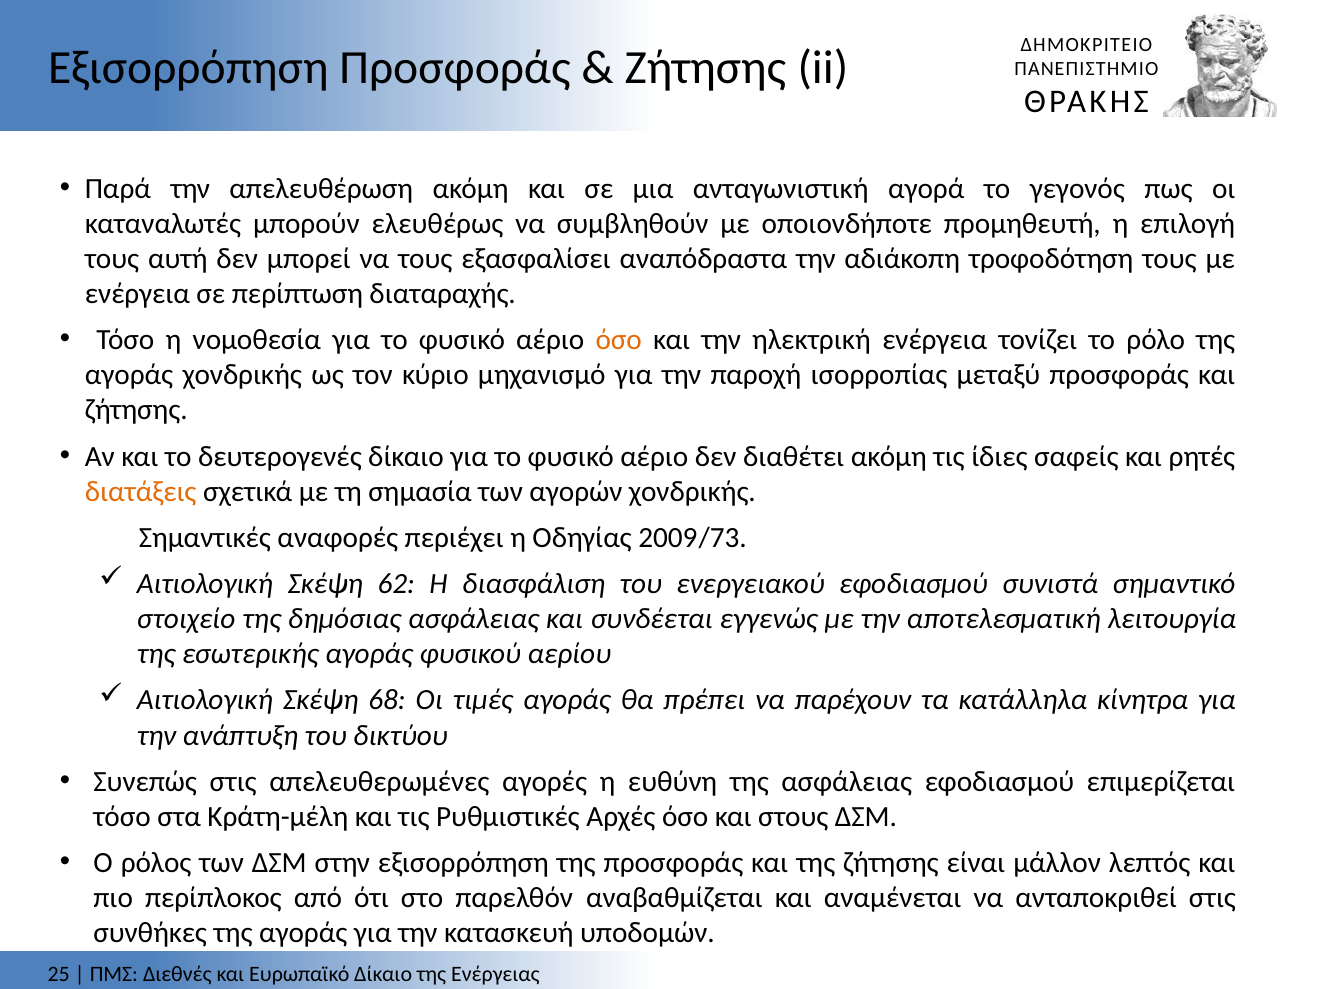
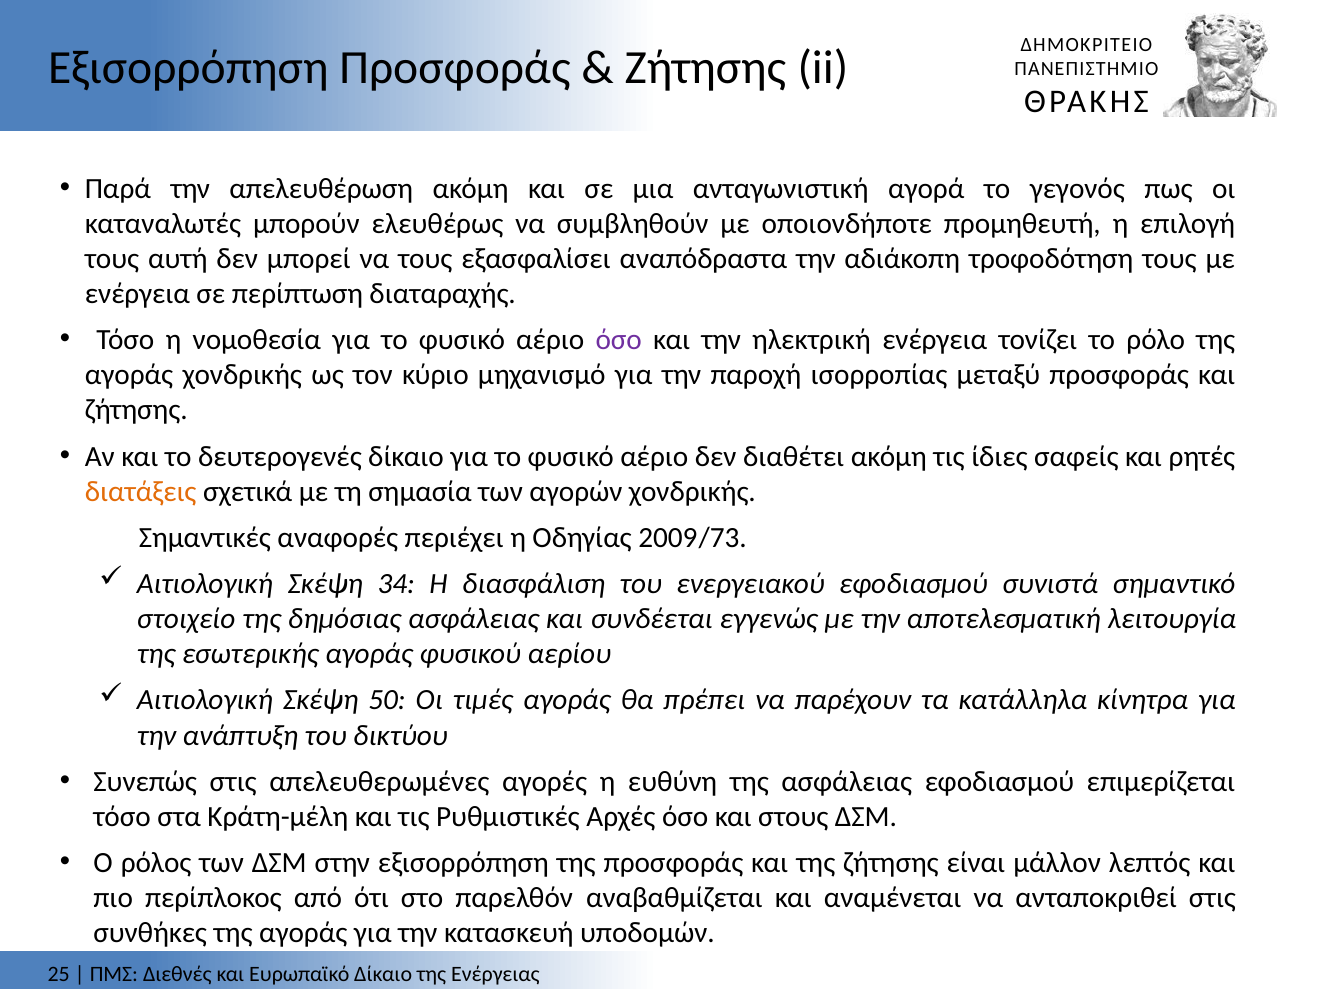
όσο at (619, 340) colour: orange -> purple
62: 62 -> 34
68: 68 -> 50
